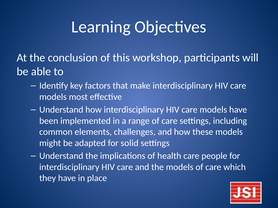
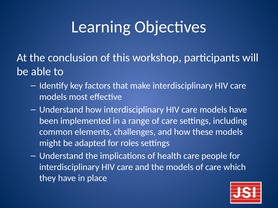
solid: solid -> roles
